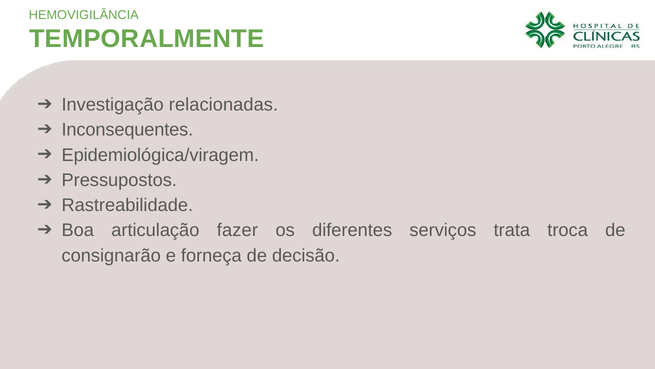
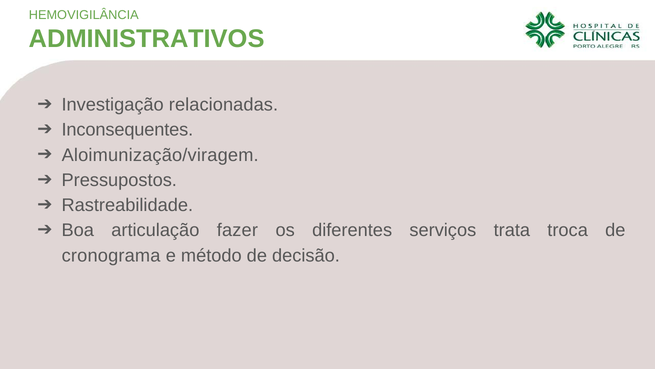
TEMPORALMENTE: TEMPORALMENTE -> ADMINISTRATIVOS
Epidemiológica/viragem: Epidemiológica/viragem -> Aloimunização/viragem
consignarão: consignarão -> cronograma
forneça: forneça -> método
